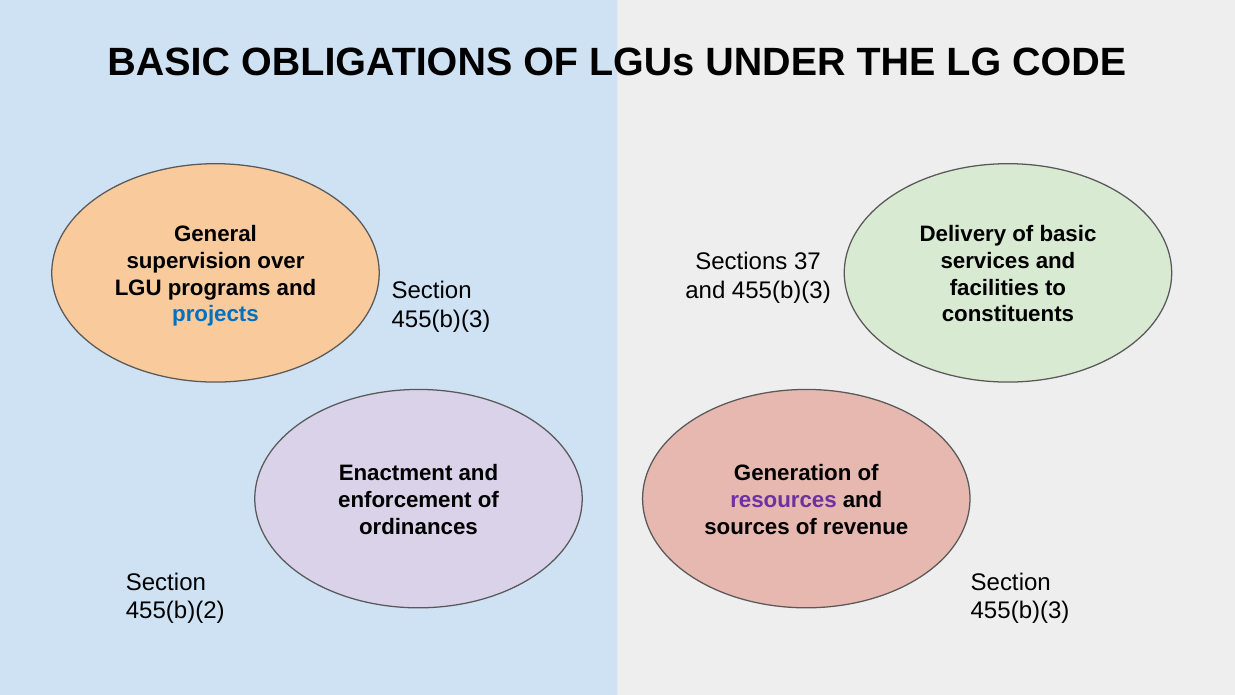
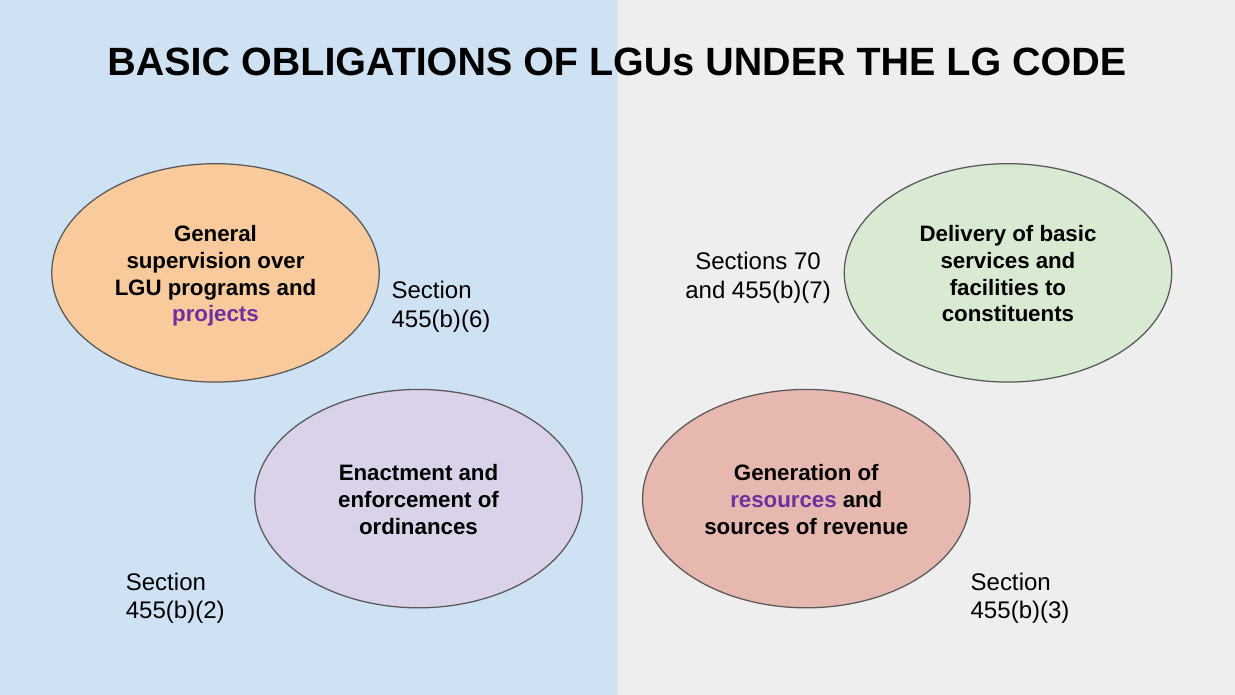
37: 37 -> 70
and 455(b)(3: 455(b)(3 -> 455(b)(7
projects colour: blue -> purple
455(b)(3 at (441, 320): 455(b)(3 -> 455(b)(6
